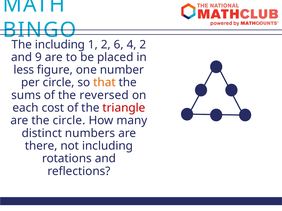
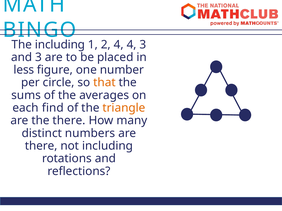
2 6: 6 -> 4
4 2: 2 -> 3
and 9: 9 -> 3
reversed: reversed -> averages
cost: cost -> find
triangle colour: red -> orange
the circle: circle -> there
